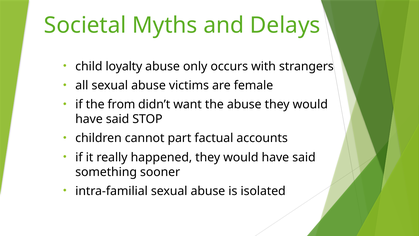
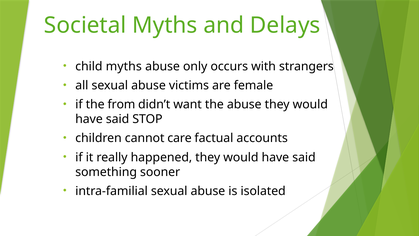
child loyalty: loyalty -> myths
part: part -> care
